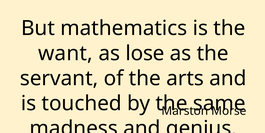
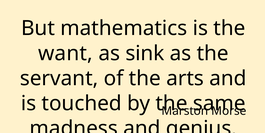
lose: lose -> sink
